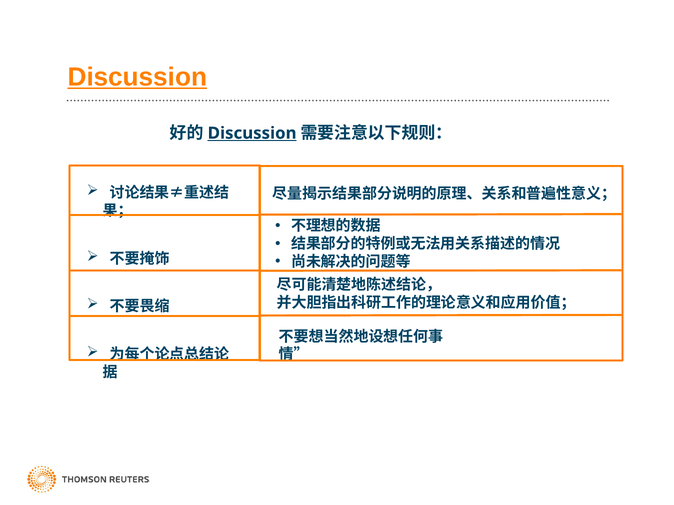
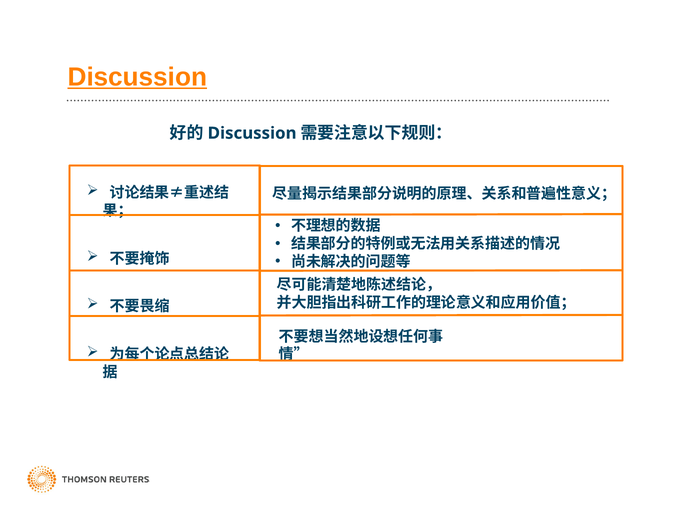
Discussion at (252, 133) underline: present -> none
